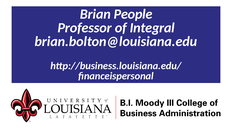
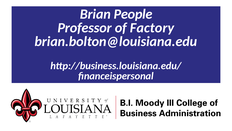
Integral: Integral -> Factory
